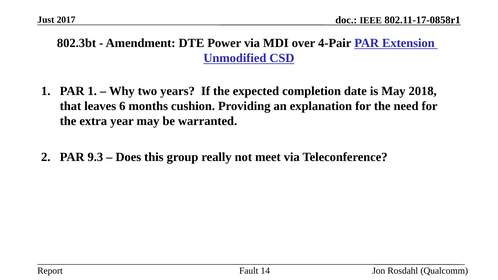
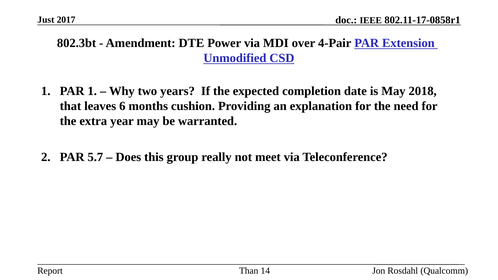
9.3: 9.3 -> 5.7
Fault: Fault -> Than
